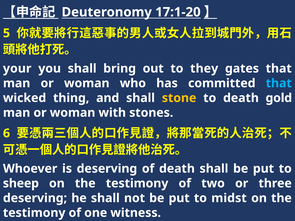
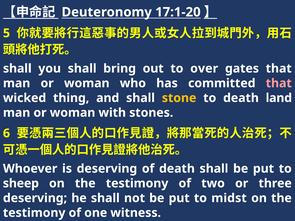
your at (17, 69): your -> shall
they: they -> over
that at (279, 83) colour: light blue -> pink
gold: gold -> land
